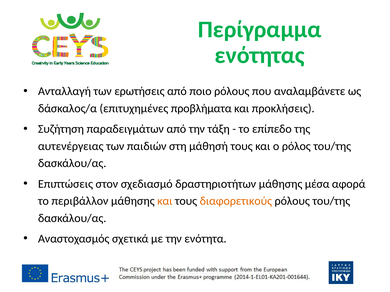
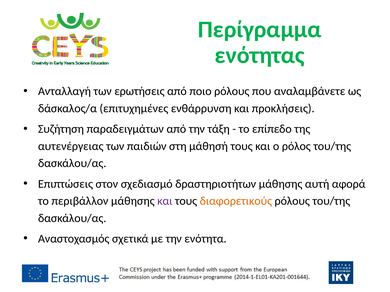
προβλήματα: προβλήματα -> ενθάρρυνση
μέσα: μέσα -> αυτή
και at (165, 201) colour: orange -> purple
